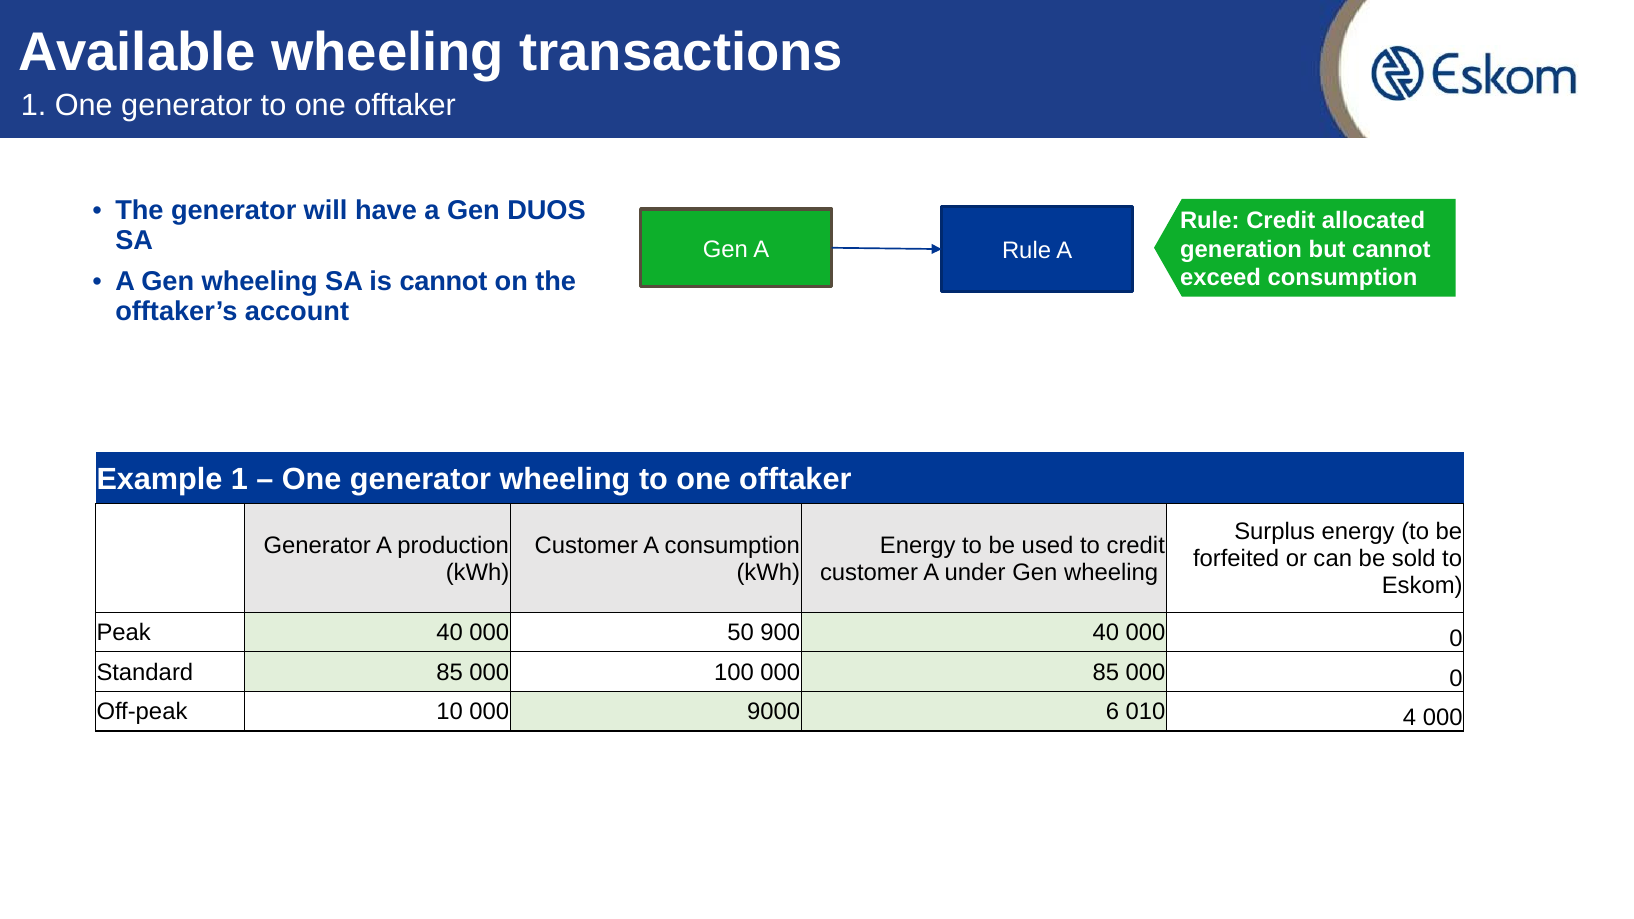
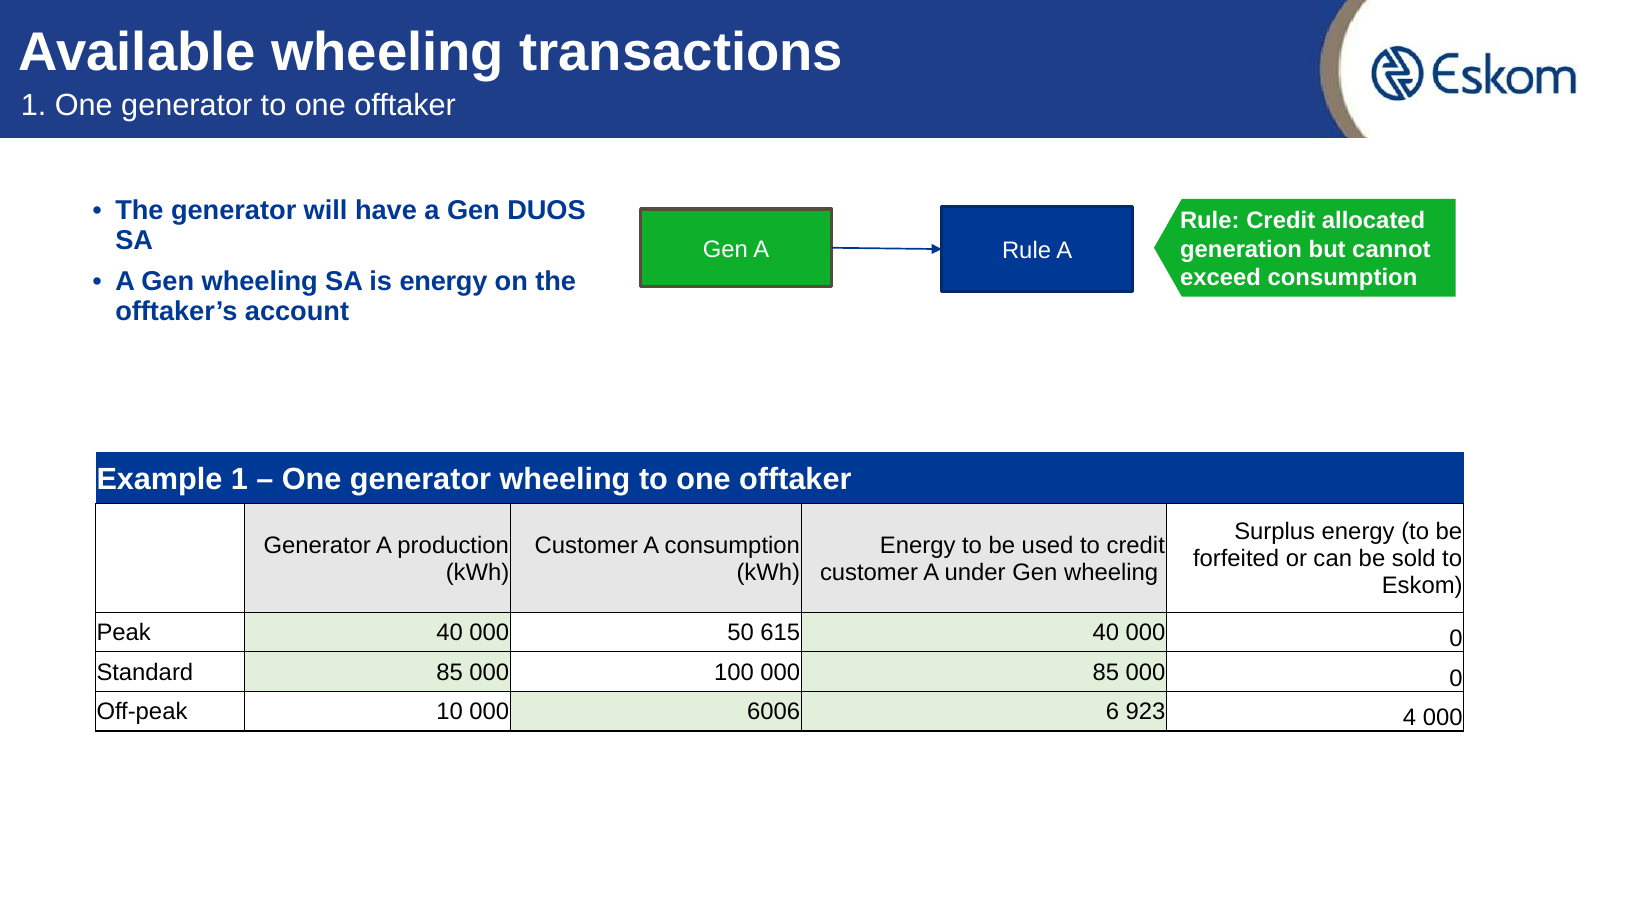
is cannot: cannot -> energy
900: 900 -> 615
9000: 9000 -> 6006
010: 010 -> 923
